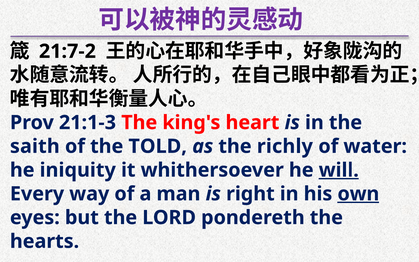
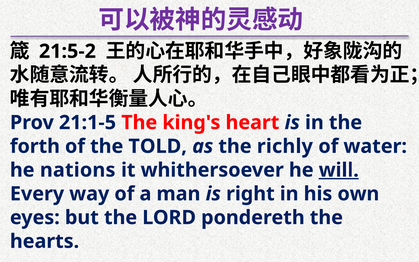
21:7-2: 21:7-2 -> 21:5-2
21:1-3: 21:1-3 -> 21:1-5
saith: saith -> forth
iniquity: iniquity -> nations
own underline: present -> none
